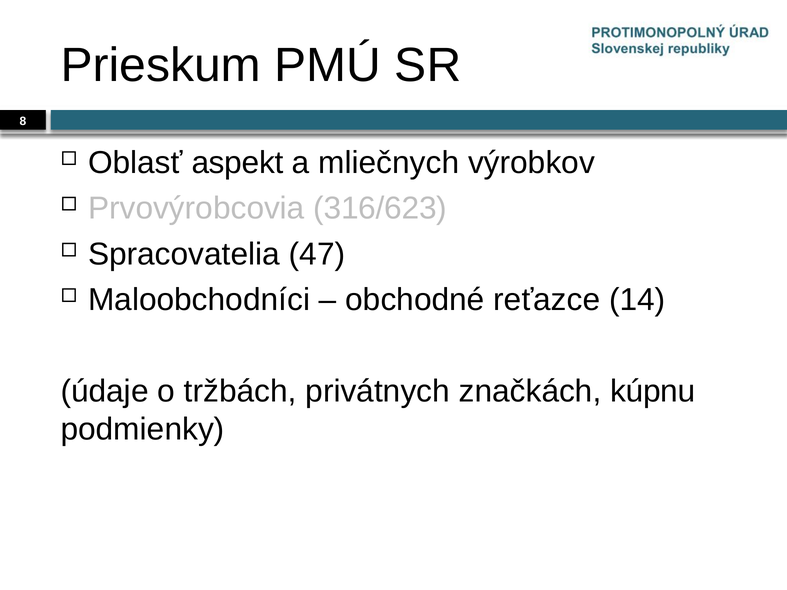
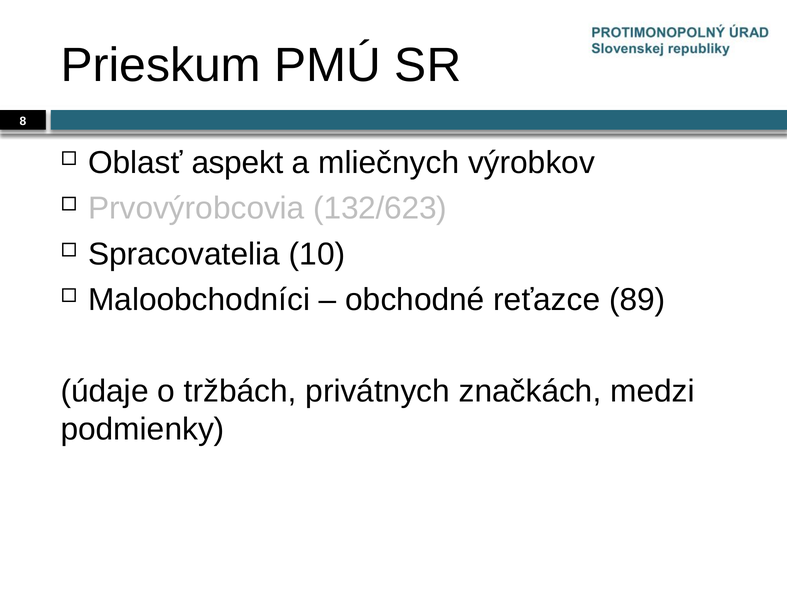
316/623: 316/623 -> 132/623
47: 47 -> 10
14: 14 -> 89
kúpnu: kúpnu -> medzi
